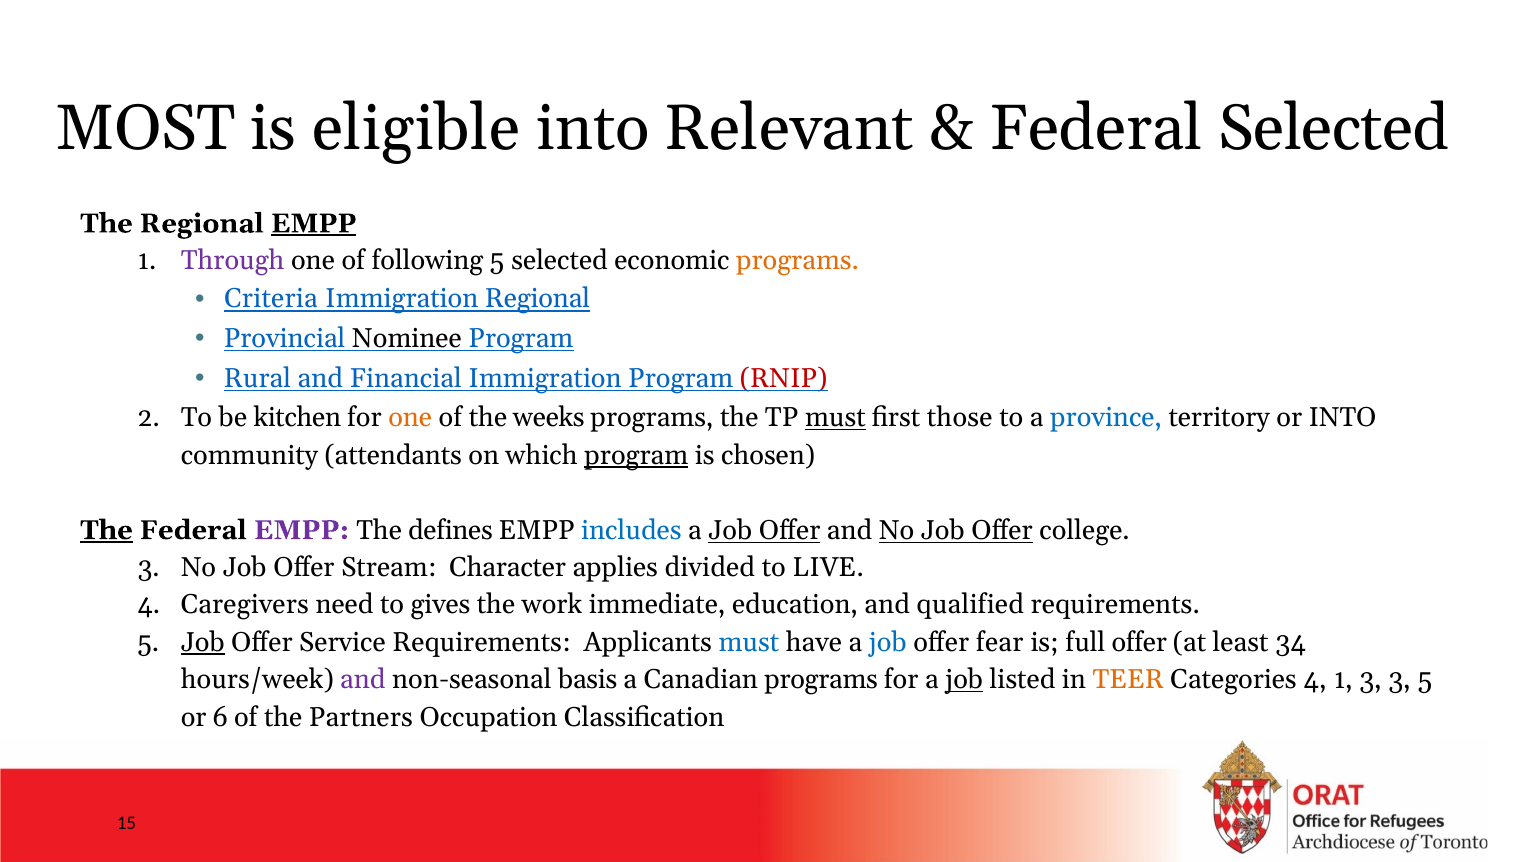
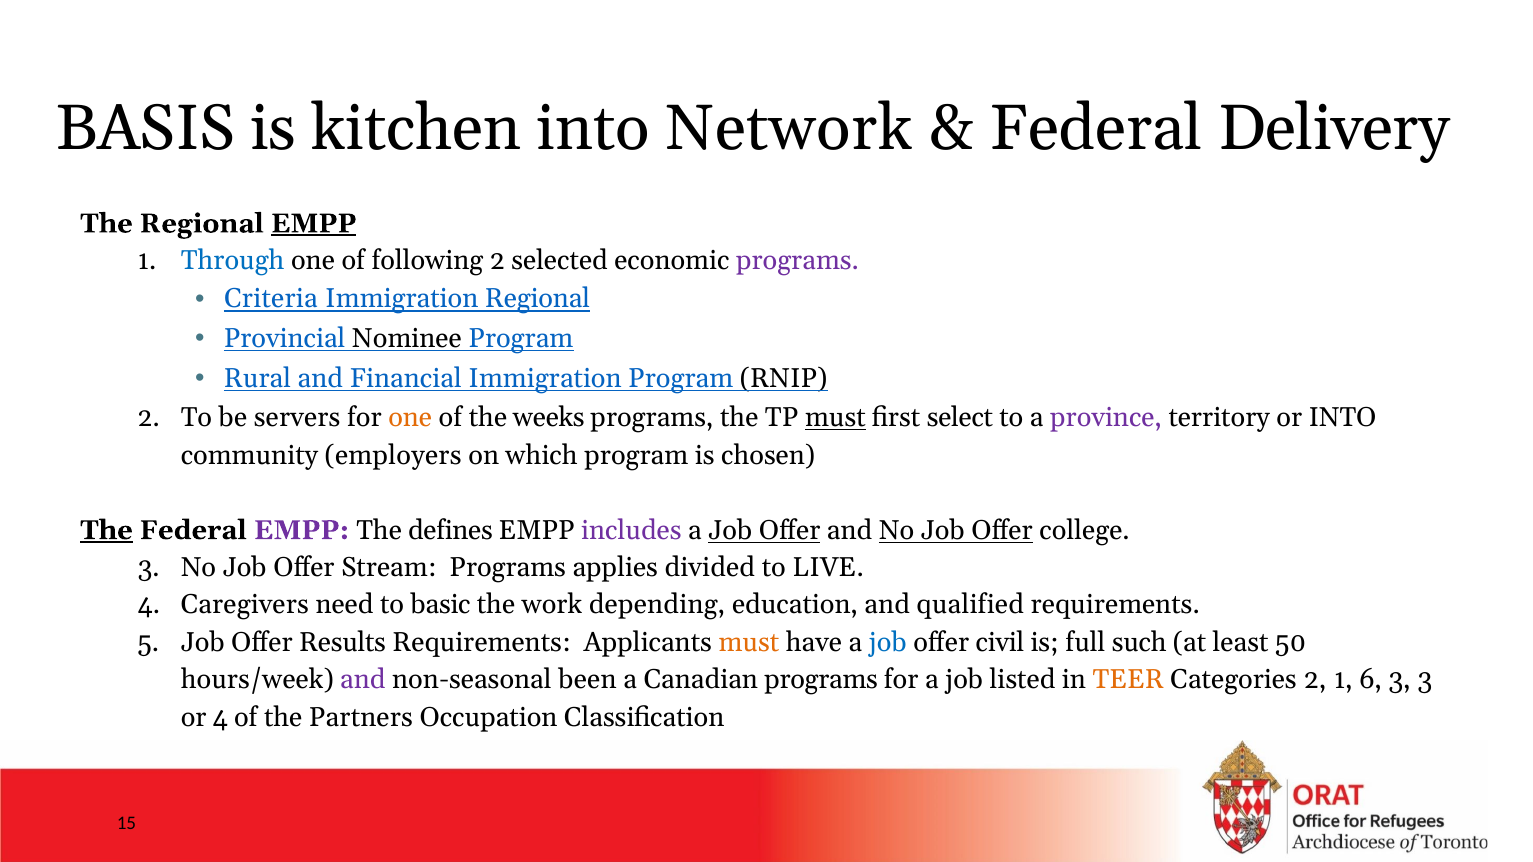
MOST: MOST -> BASIS
eligible: eligible -> kitchen
Relevant: Relevant -> Network
Federal Selected: Selected -> Delivery
Through colour: purple -> blue
following 5: 5 -> 2
programs at (798, 261) colour: orange -> purple
RNIP colour: red -> black
kitchen: kitchen -> servers
those: those -> select
province colour: blue -> purple
attendants: attendants -> employers
program at (636, 455) underline: present -> none
includes colour: blue -> purple
Stream Character: Character -> Programs
gives: gives -> basic
immediate: immediate -> depending
Job at (203, 643) underline: present -> none
Service: Service -> Results
must at (749, 643) colour: blue -> orange
fear: fear -> civil
full offer: offer -> such
34: 34 -> 50
basis: basis -> been
job at (964, 680) underline: present -> none
Categories 4: 4 -> 2
1 3: 3 -> 6
3 5: 5 -> 3
or 6: 6 -> 4
